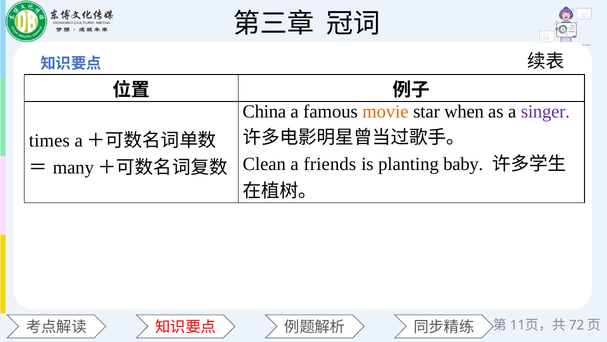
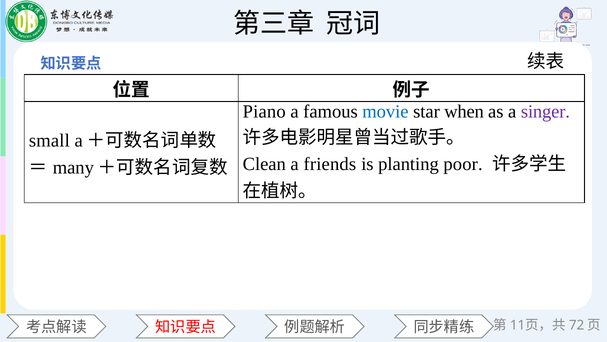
China: China -> Piano
movie colour: orange -> blue
times: times -> small
baby: baby -> poor
